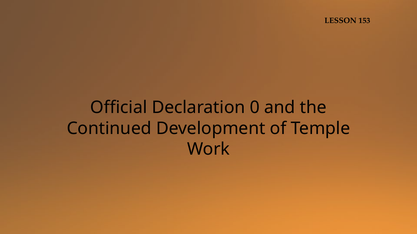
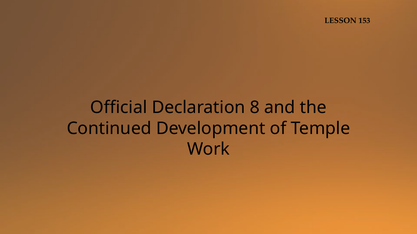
0: 0 -> 8
